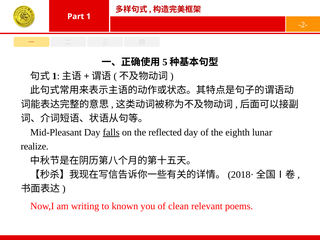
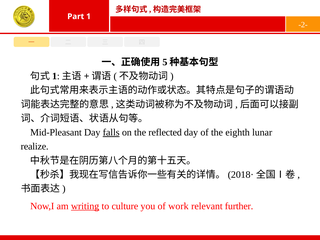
writing underline: none -> present
known: known -> culture
clean: clean -> work
poems: poems -> further
